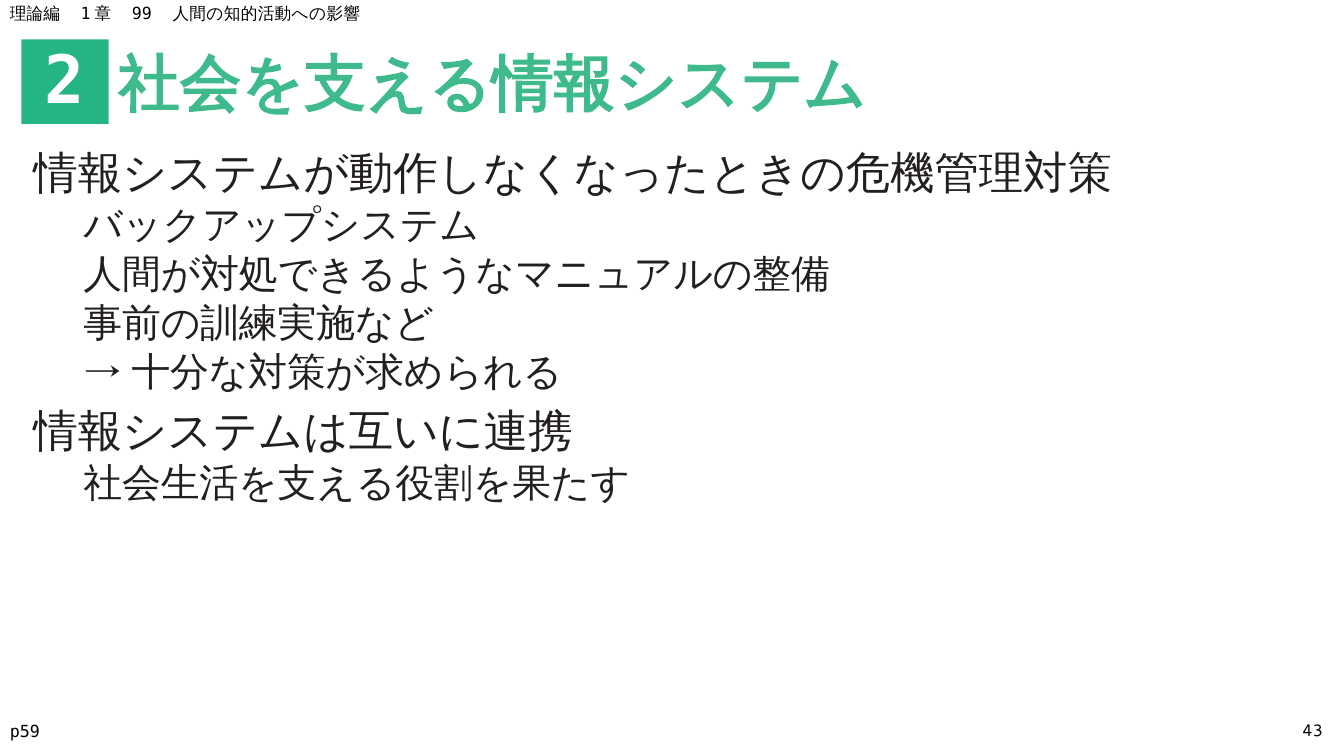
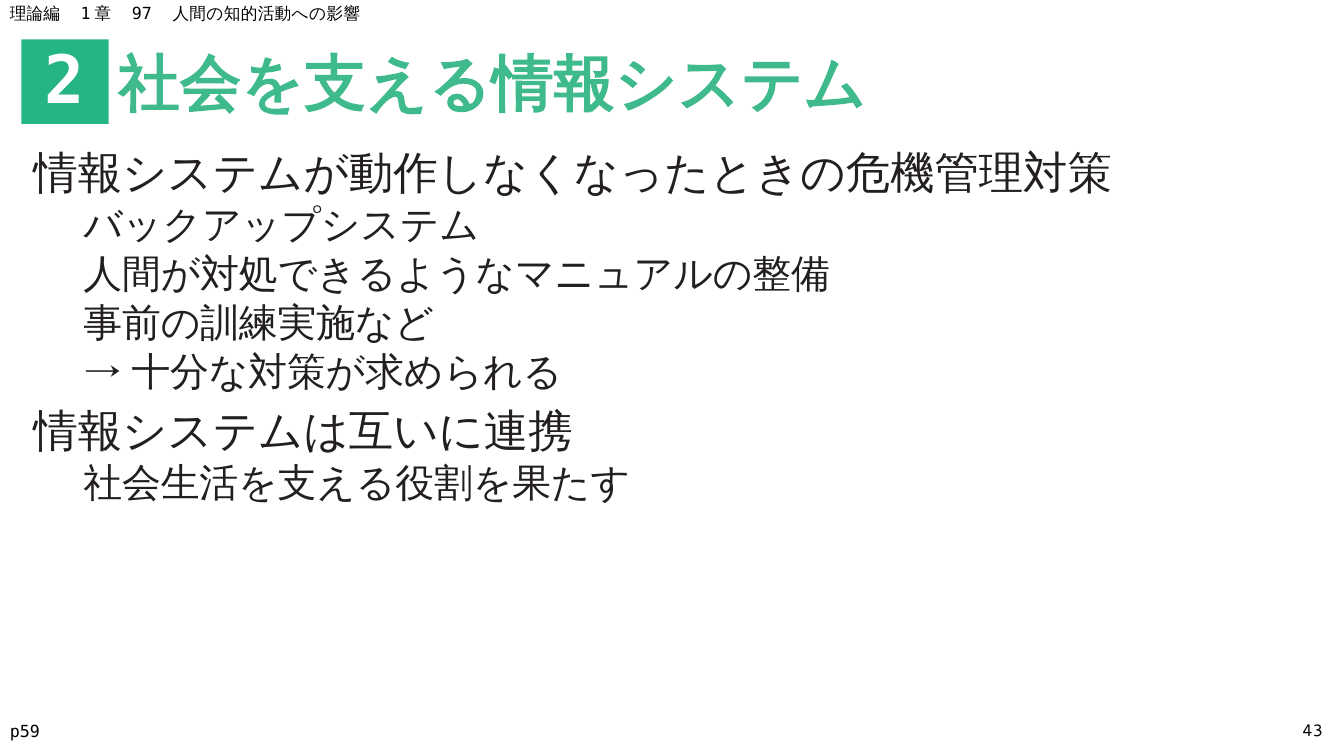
99: 99 -> 97
